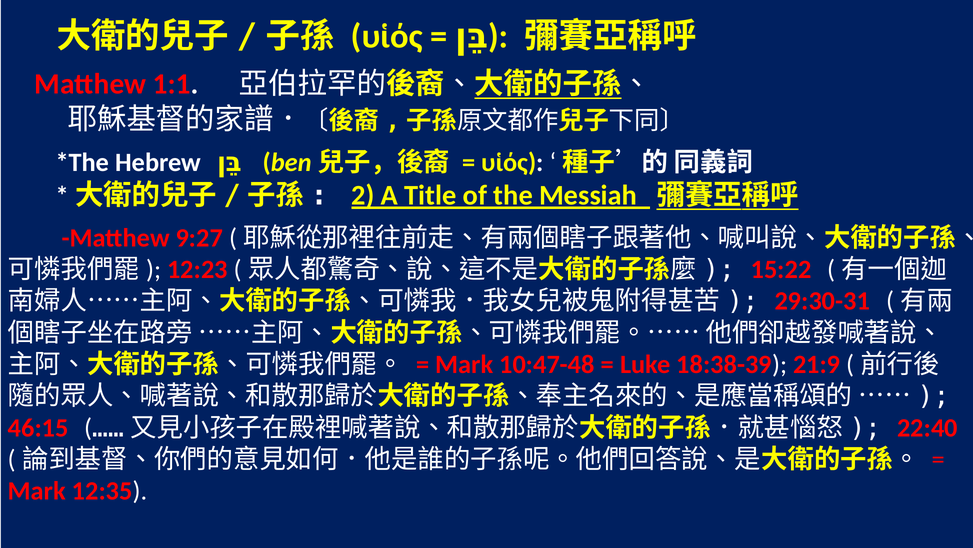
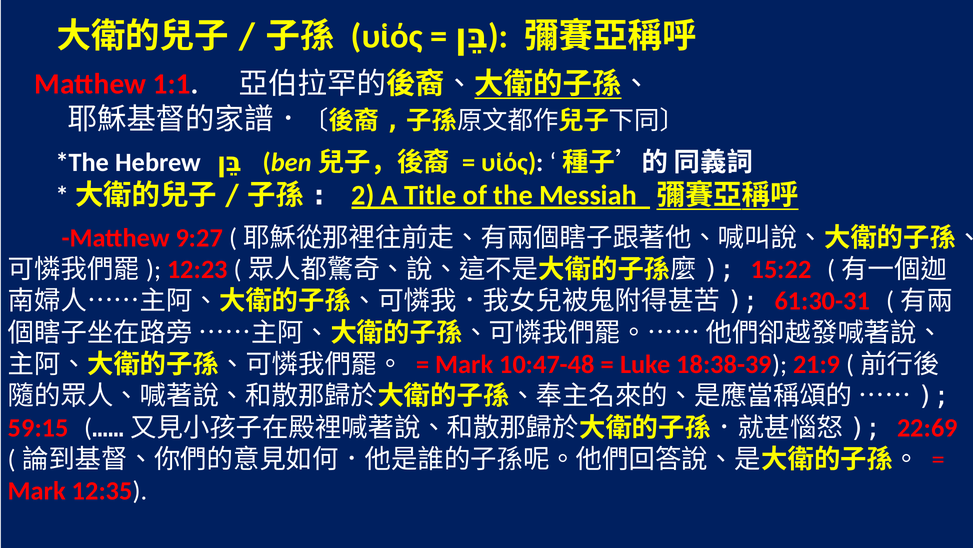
29:30-31: 29:30-31 -> 61:30-31
46:15: 46:15 -> 59:15
22:40: 22:40 -> 22:69
